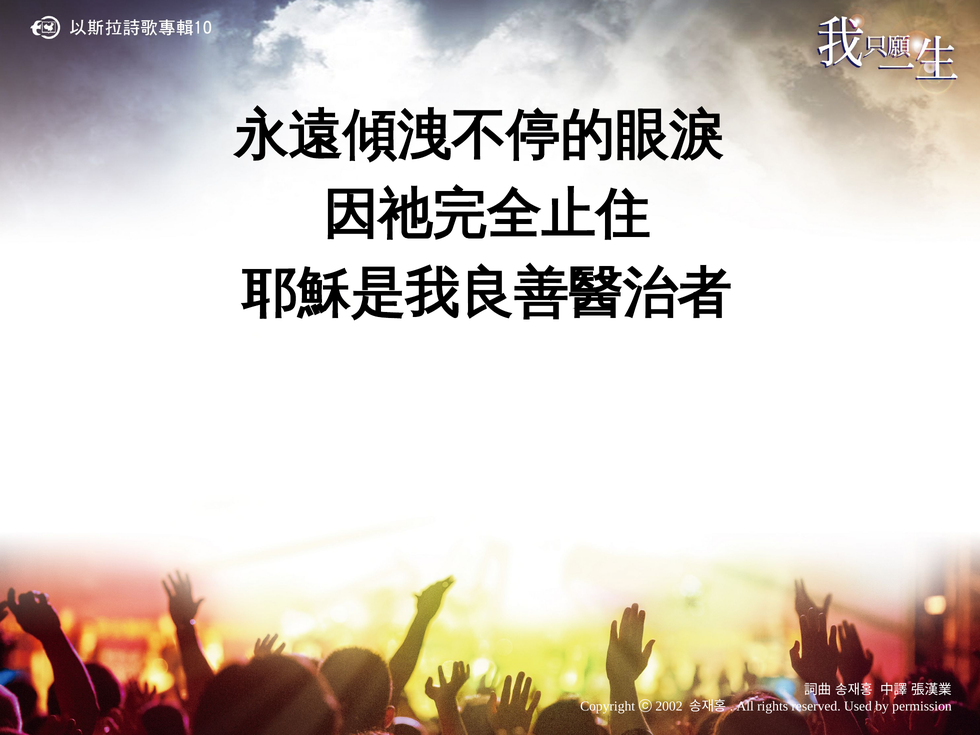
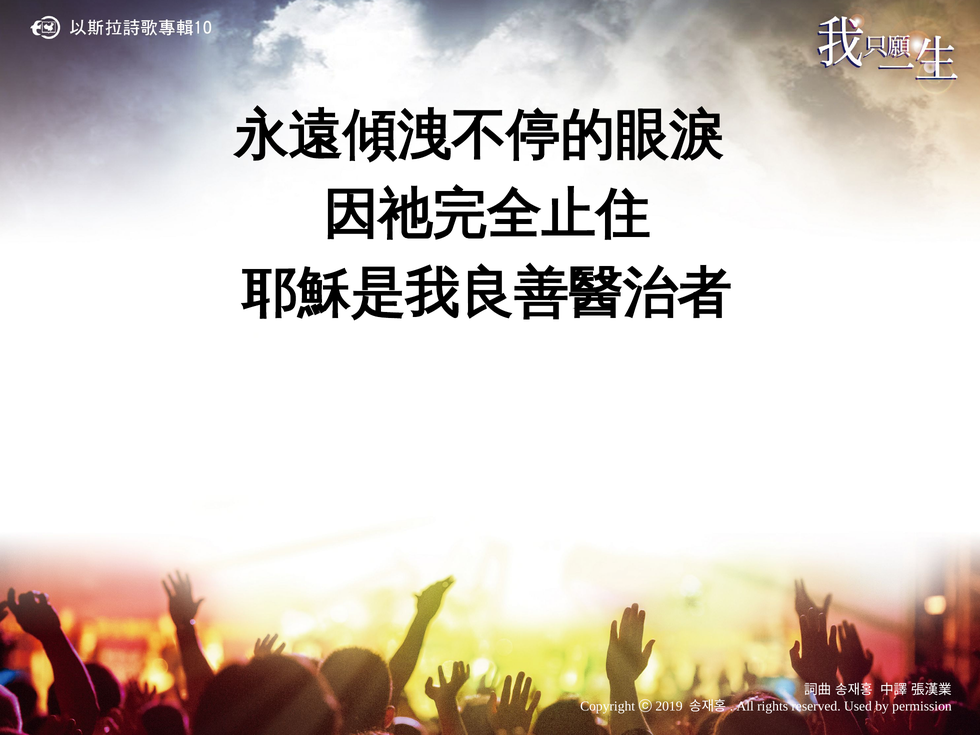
2002: 2002 -> 2019
